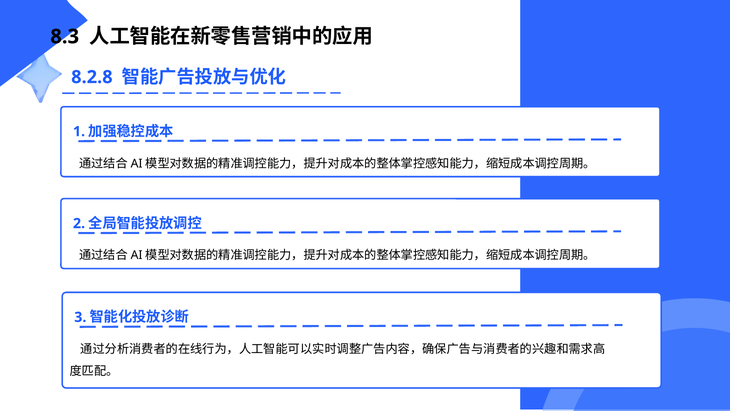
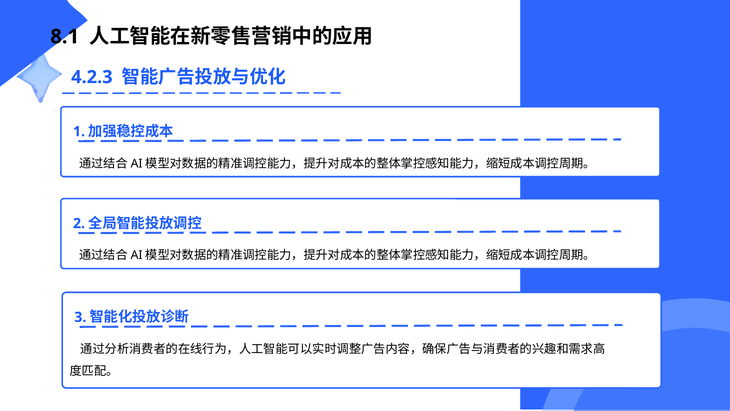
8.3: 8.3 -> 8.1
8.2.8: 8.2.8 -> 4.2.3
